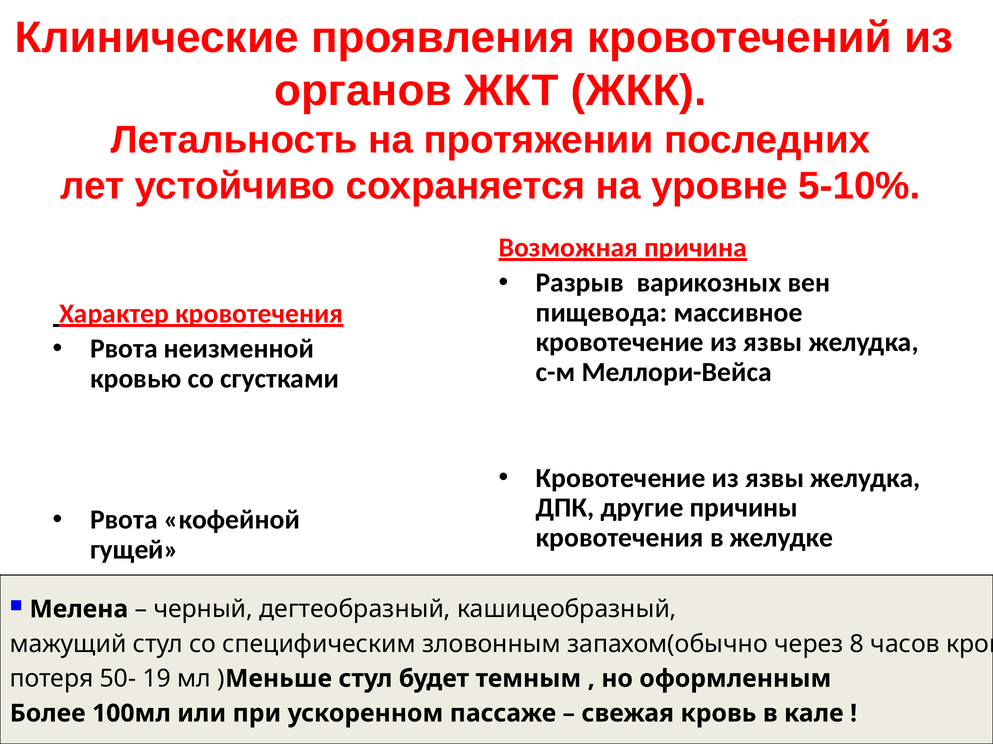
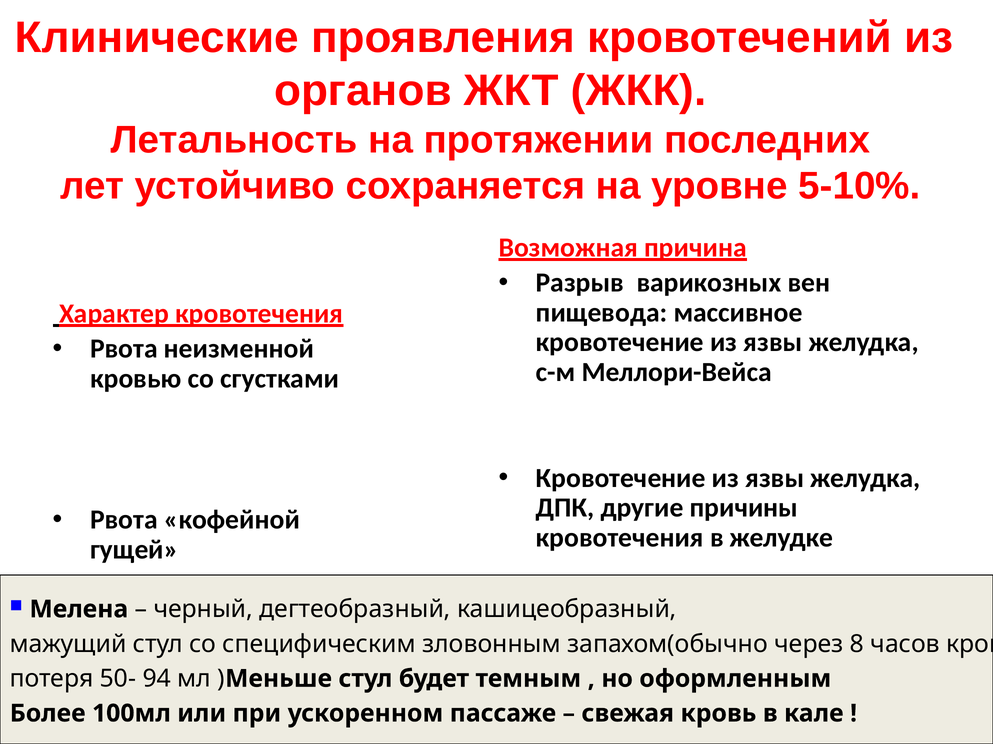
19: 19 -> 94
